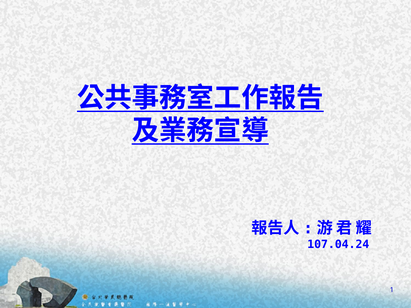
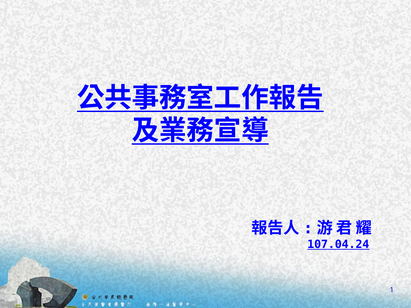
107.04.24 underline: none -> present
